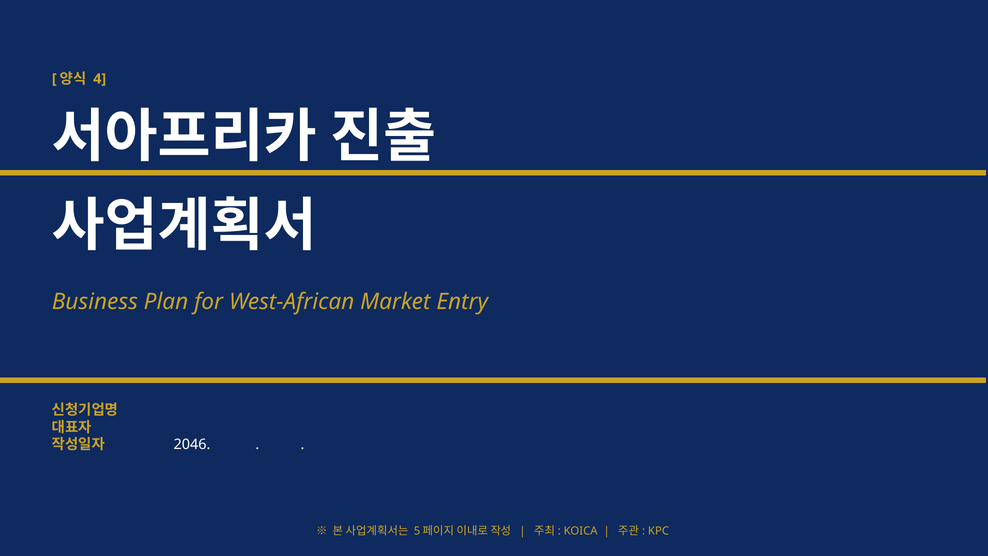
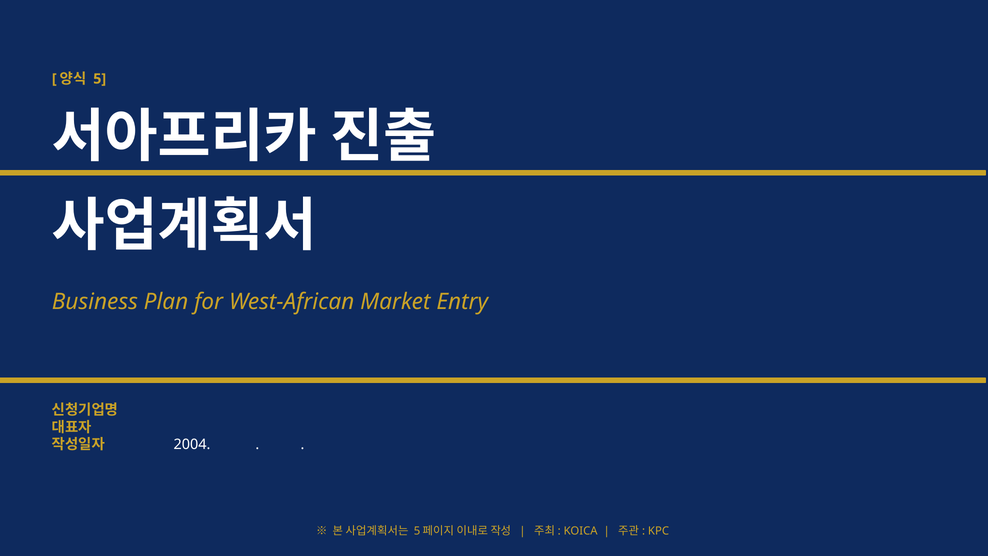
4: 4 -> 5
2046: 2046 -> 2004
